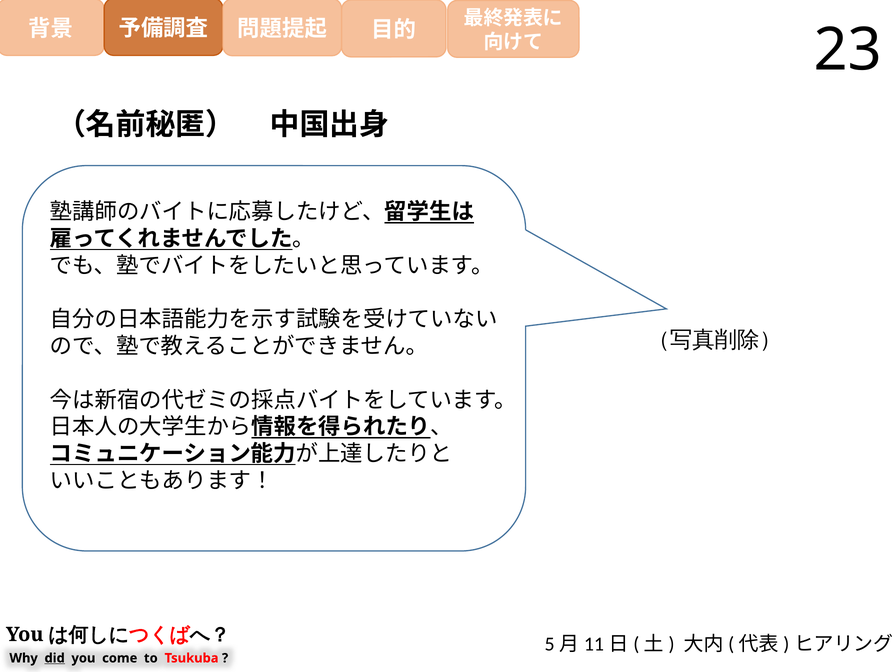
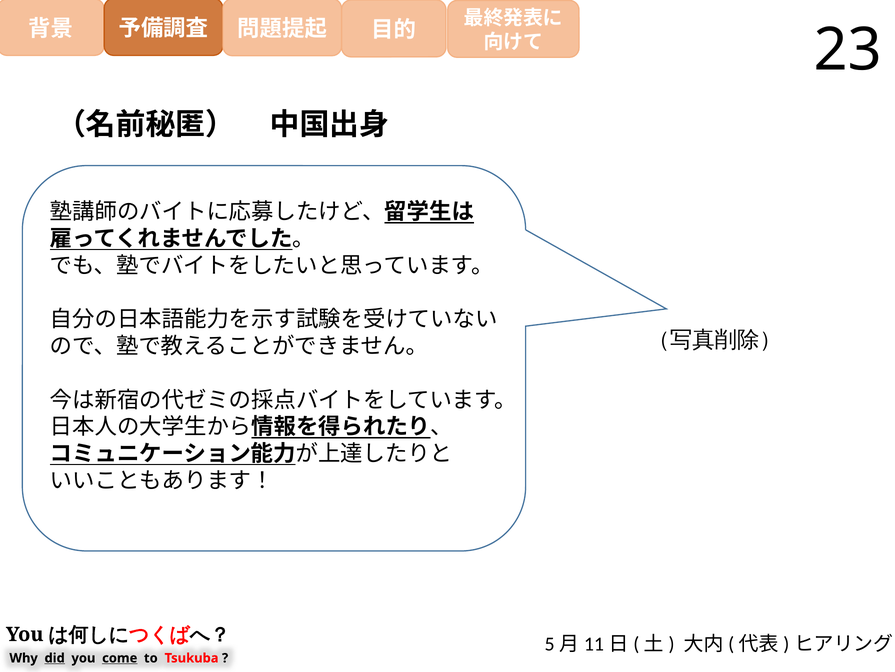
come underline: none -> present
